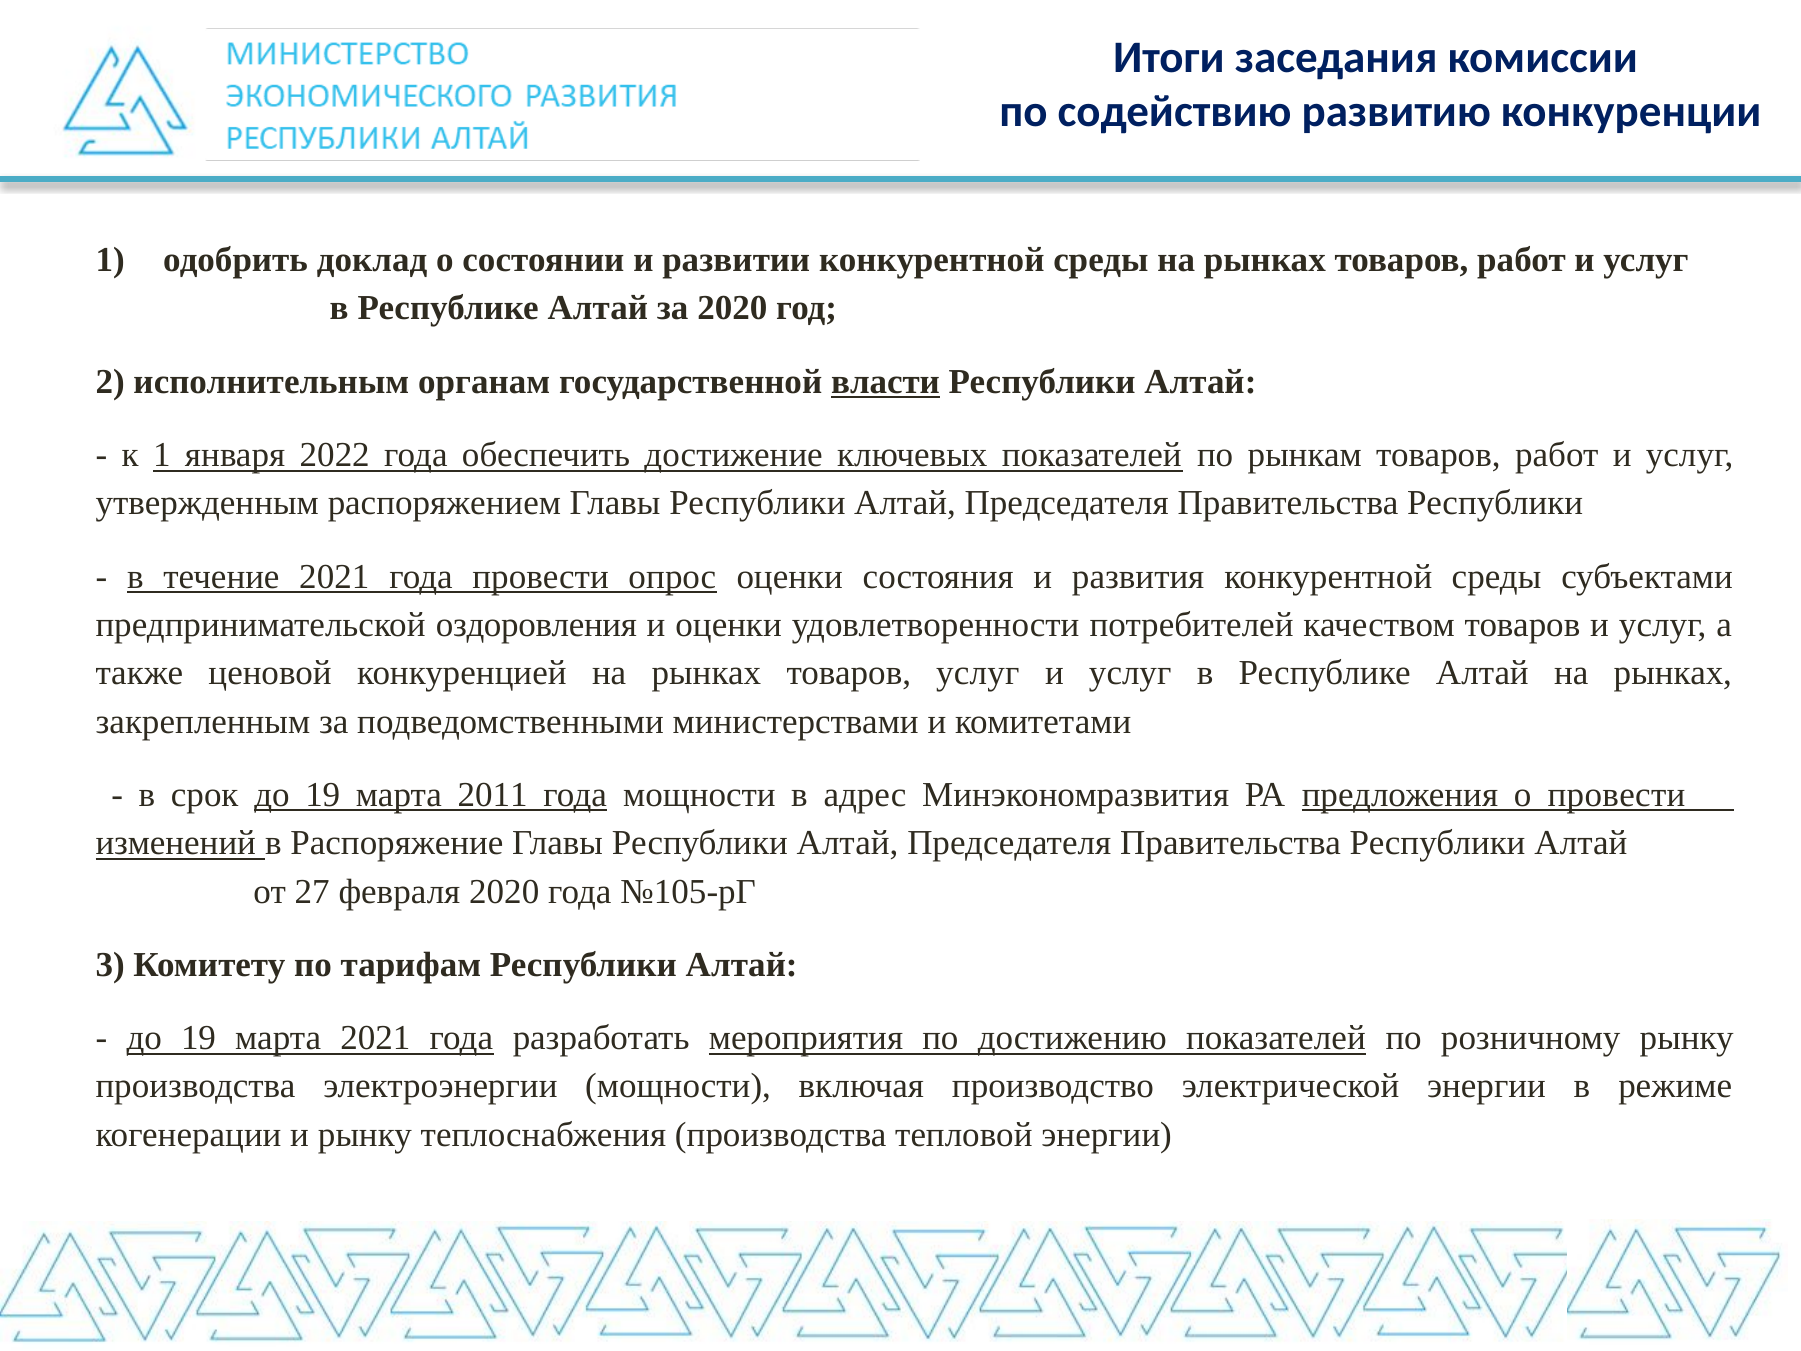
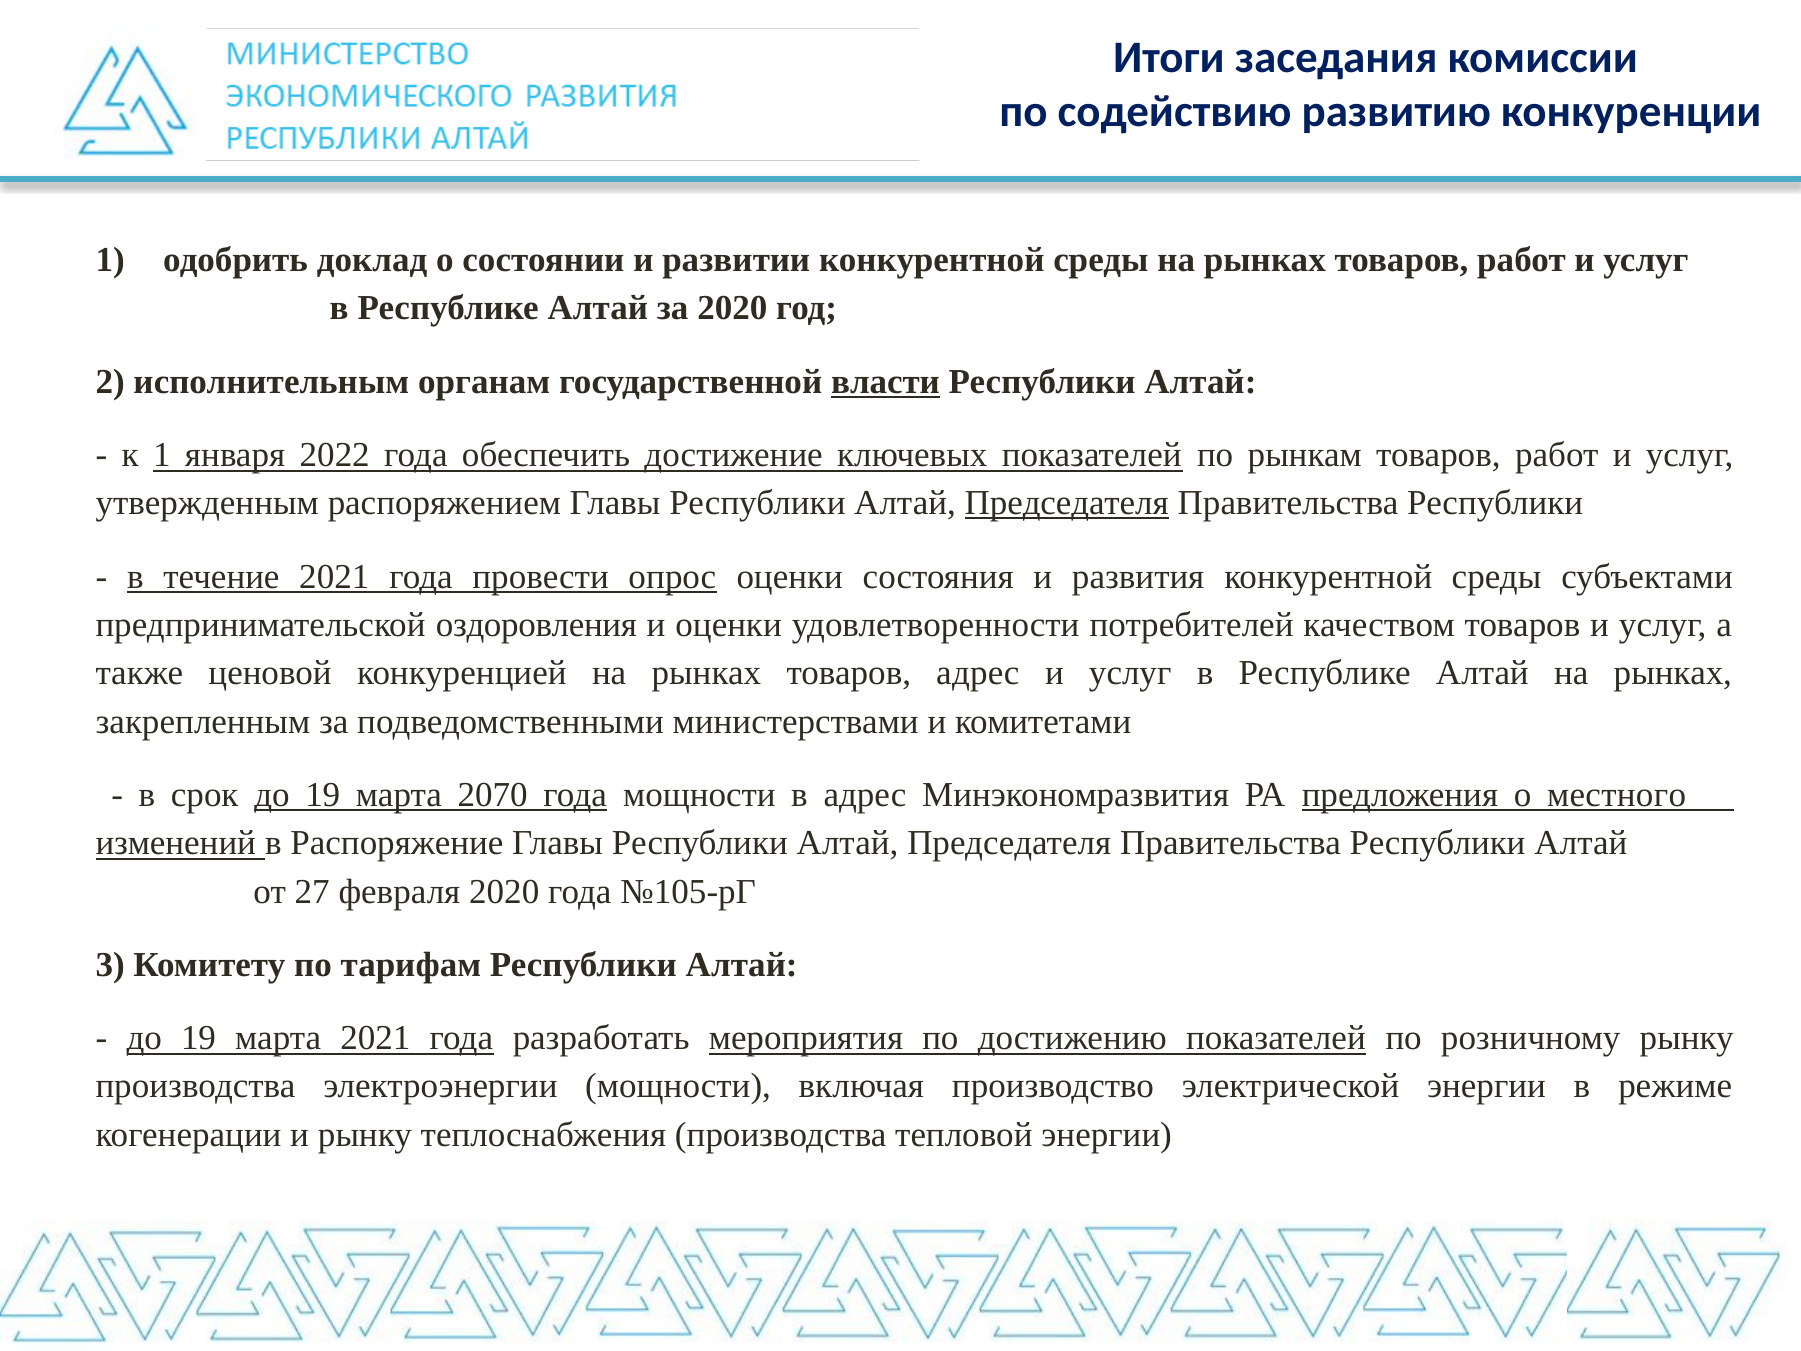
Председателя at (1067, 503) underline: none -> present
товаров услуг: услуг -> адрес
2011: 2011 -> 2070
о провести: провести -> местного
